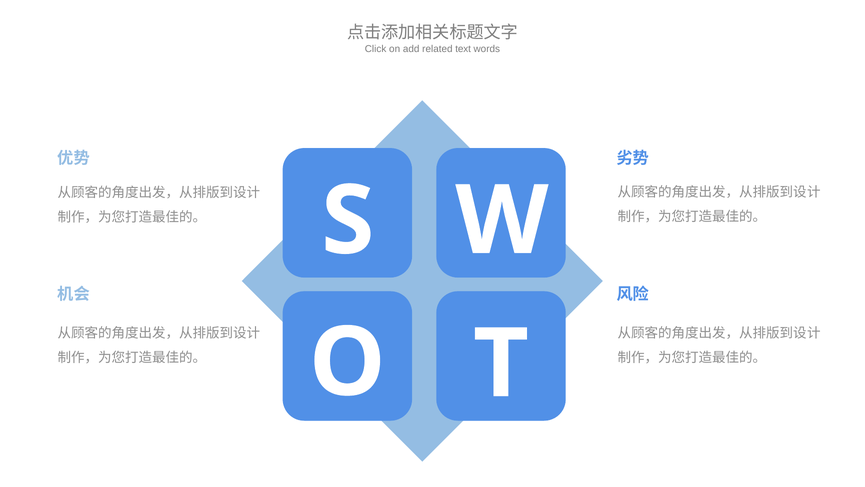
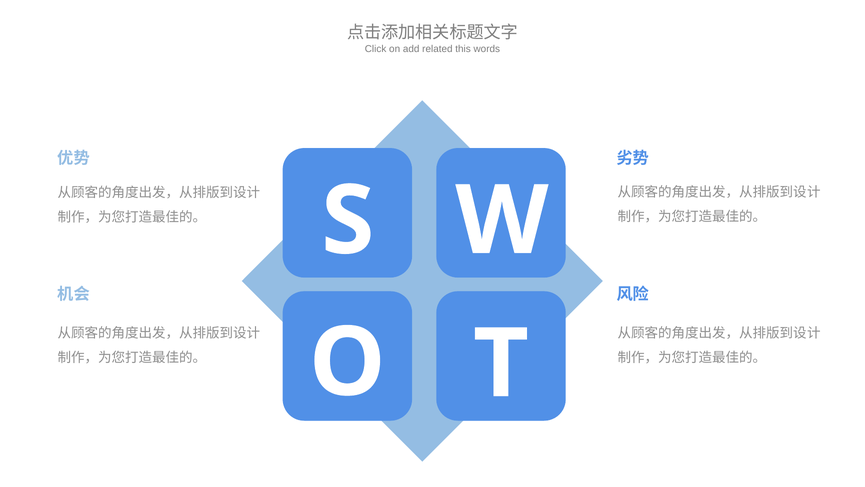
text: text -> this
